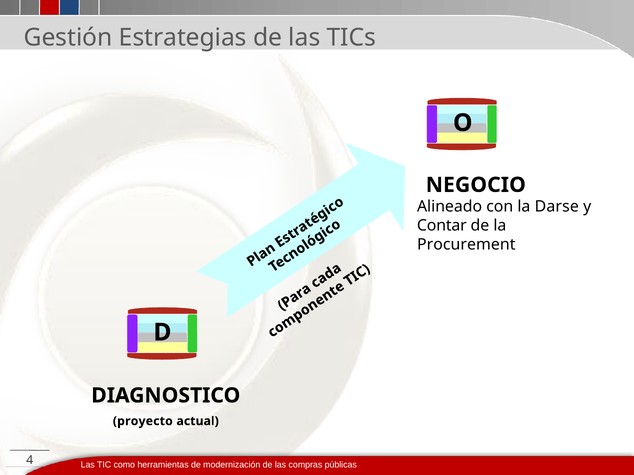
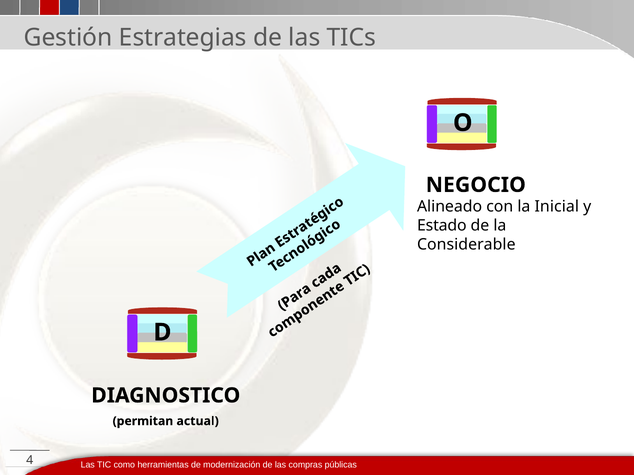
Darse: Darse -> Inicial
Contar: Contar -> Estado
Procurement: Procurement -> Considerable
proyecto: proyecto -> permitan
